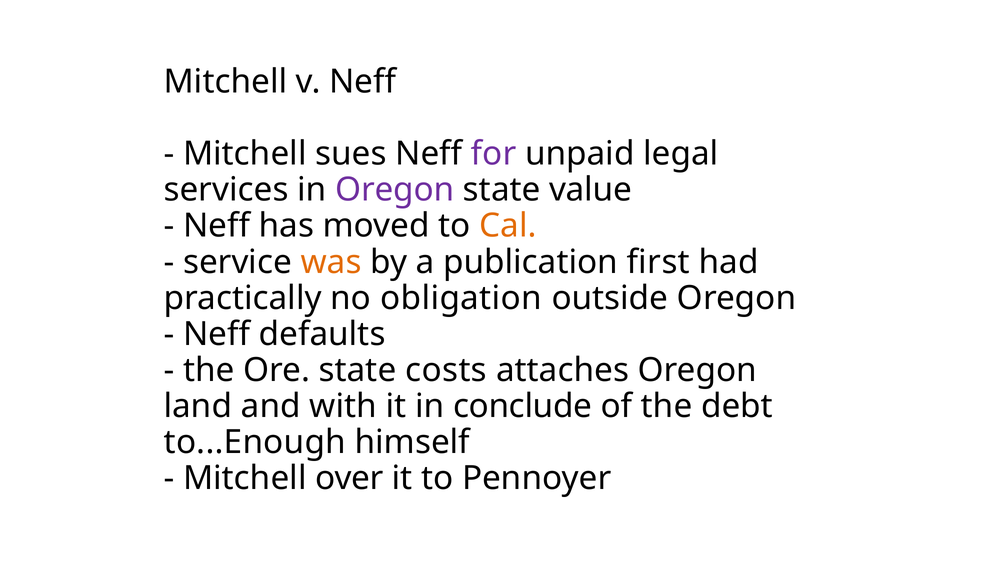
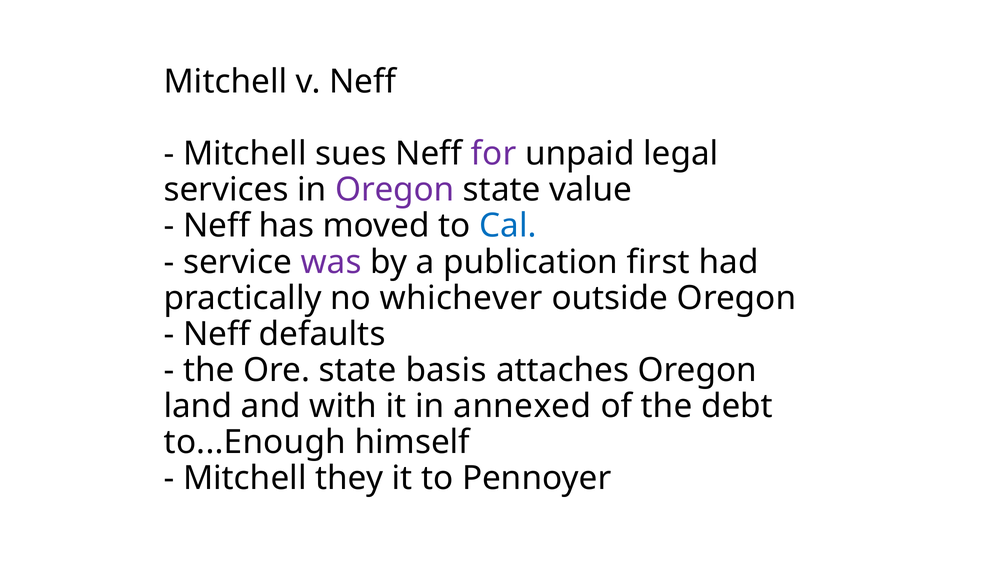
Cal colour: orange -> blue
was colour: orange -> purple
obligation: obligation -> whichever
costs: costs -> basis
conclude: conclude -> annexed
over: over -> they
